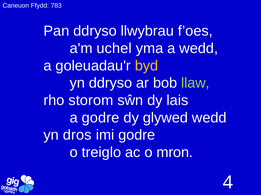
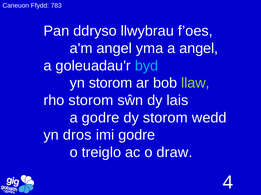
a'm uchel: uchel -> angel
a wedd: wedd -> angel
byd colour: yellow -> light blue
yn ddryso: ddryso -> storom
dy glywed: glywed -> storom
mron: mron -> draw
